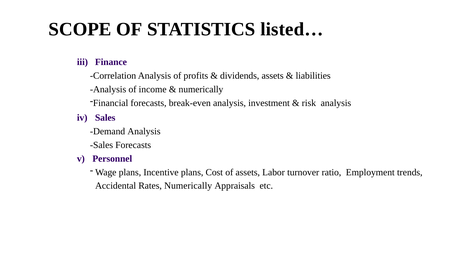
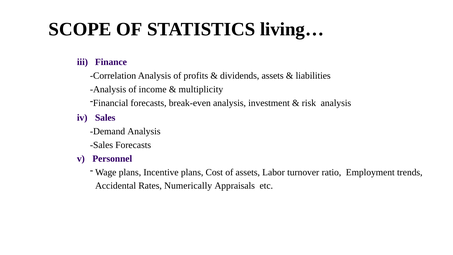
listed…: listed… -> living…
numerically at (201, 89): numerically -> multiplicity
